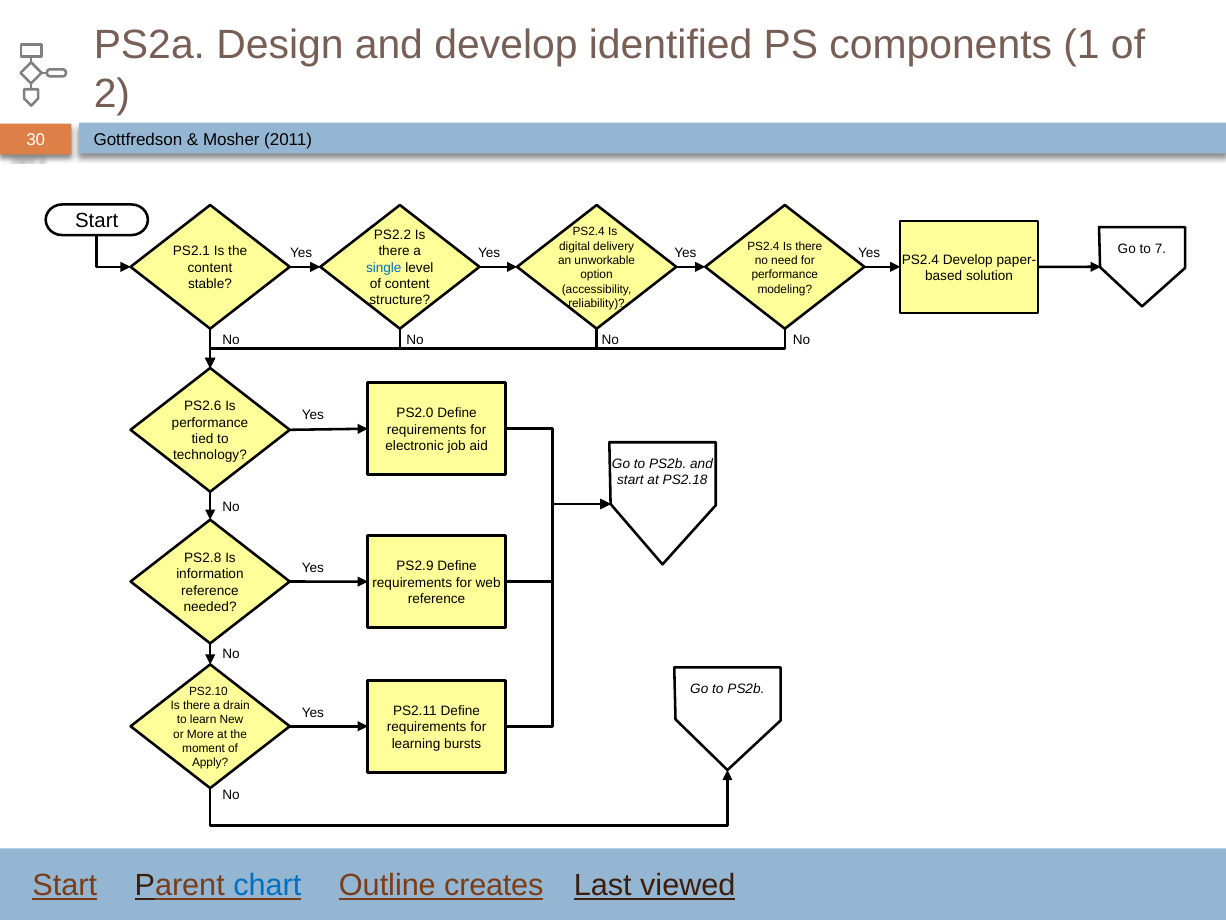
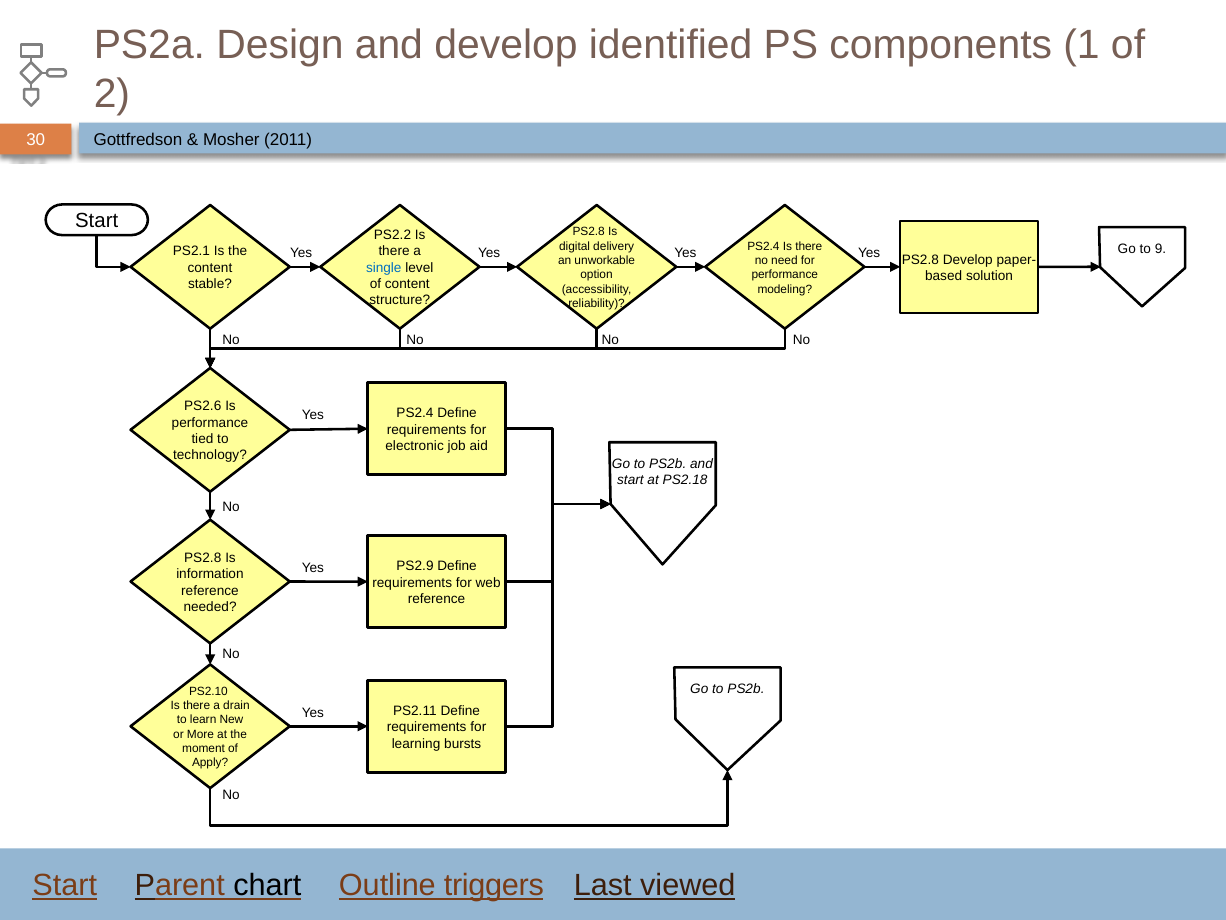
PS2.4 at (589, 232): PS2.4 -> PS2.8
7: 7 -> 9
PS2.4 at (920, 259): PS2.4 -> PS2.8
PS2.0 at (415, 413): PS2.0 -> PS2.4
chart colour: blue -> black
creates: creates -> triggers
